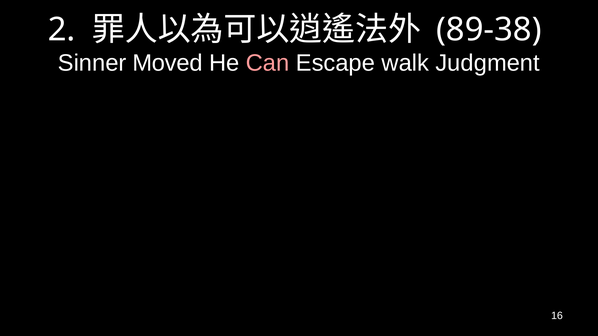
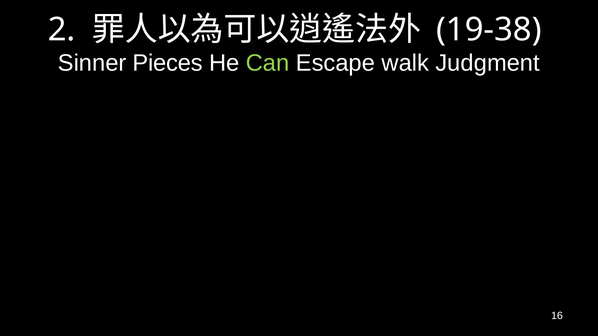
89-38: 89-38 -> 19-38
Moved: Moved -> Pieces
Can colour: pink -> light green
